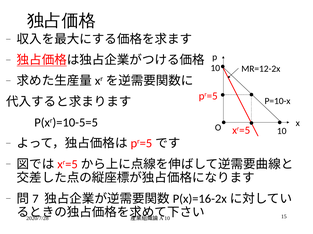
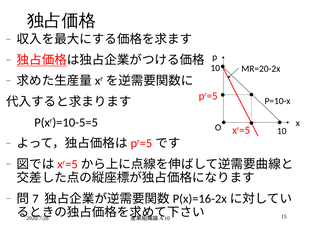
MR=12-2x: MR=12-2x -> MR=20-2x
